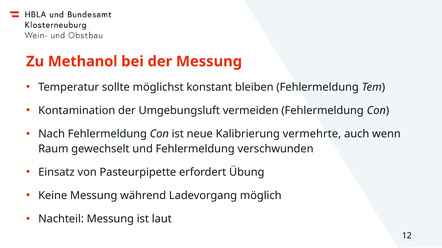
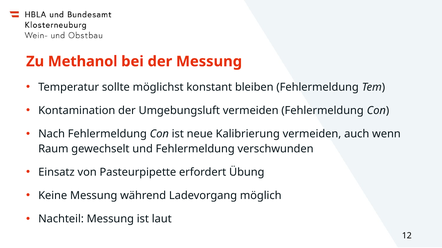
Kalibrierung vermehrte: vermehrte -> vermeiden
